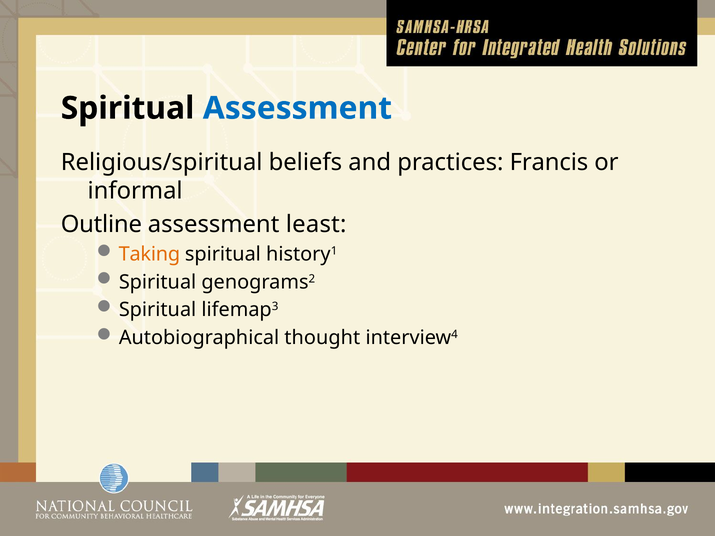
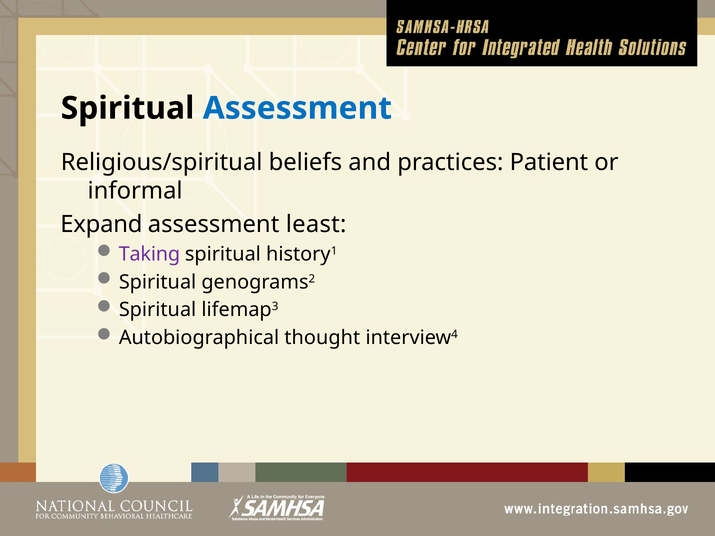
Francis: Francis -> Patient
Outline: Outline -> Expand
Taking colour: orange -> purple
